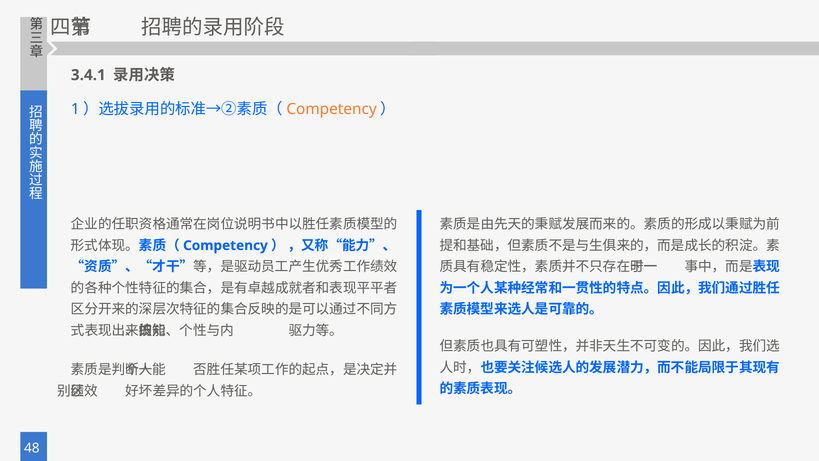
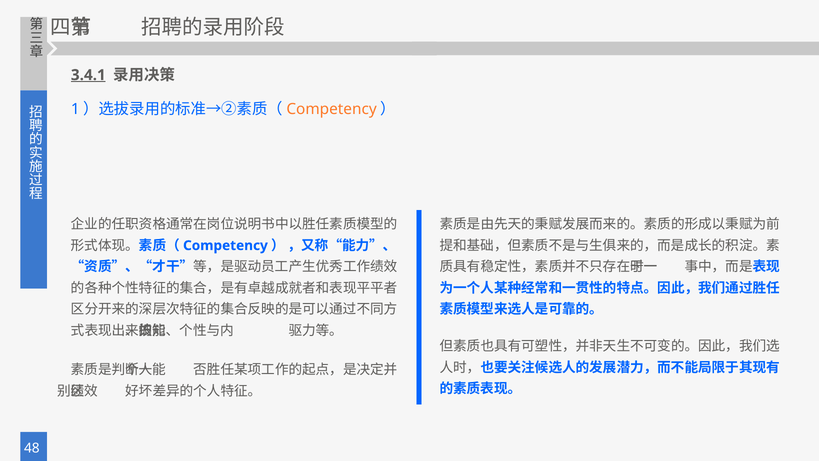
3.4.1 underline: none -> present
